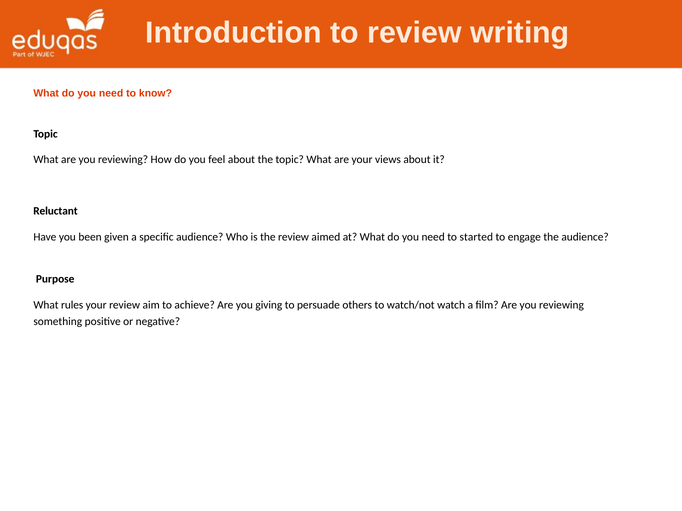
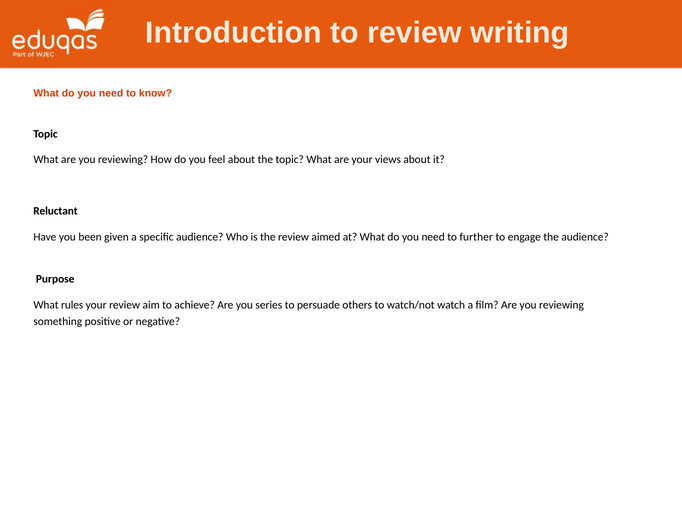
started: started -> further
giving: giving -> series
